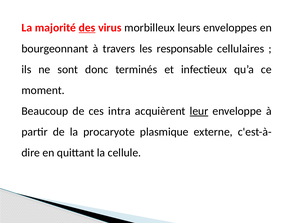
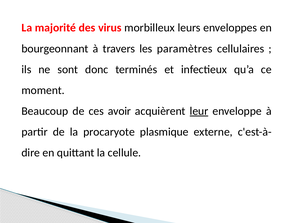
des underline: present -> none
responsable: responsable -> paramètres
intra: intra -> avoir
